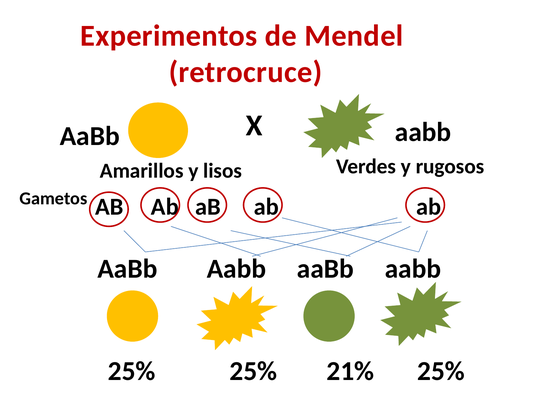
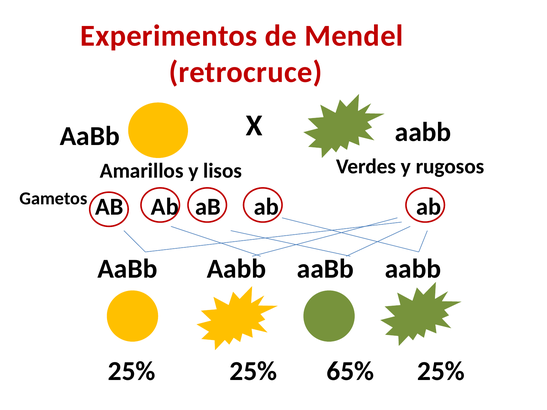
21%: 21% -> 65%
